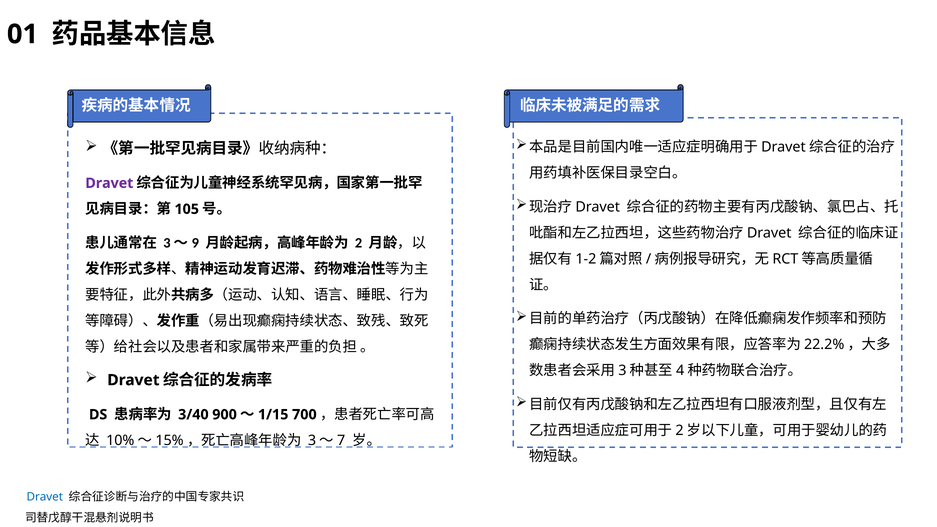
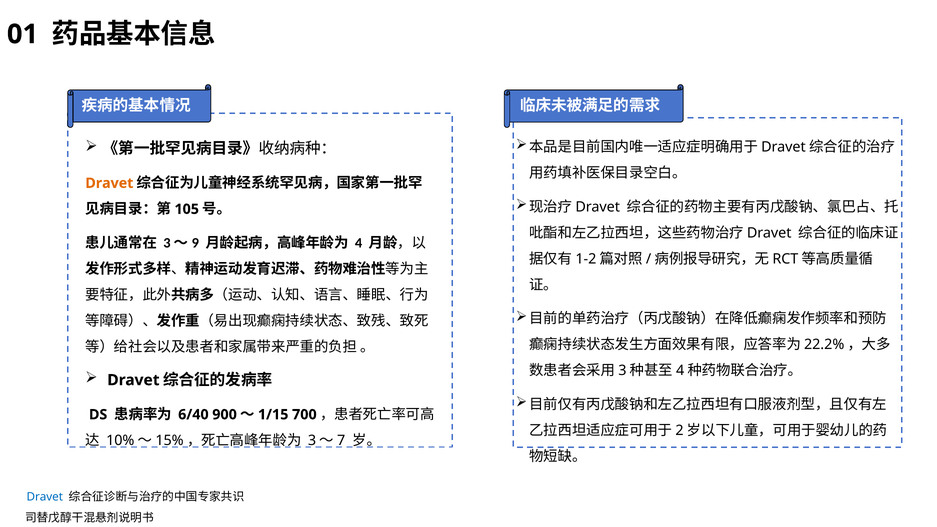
Dravet at (109, 183) colour: purple -> orange
2: 2 -> 4
3/40: 3/40 -> 6/40
